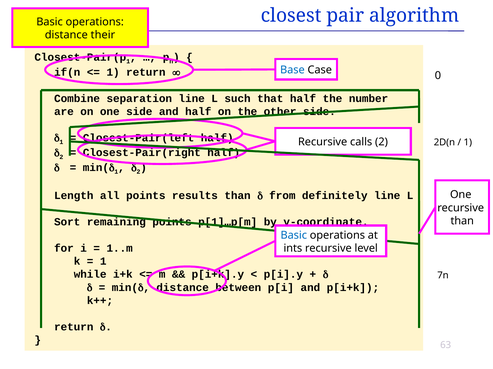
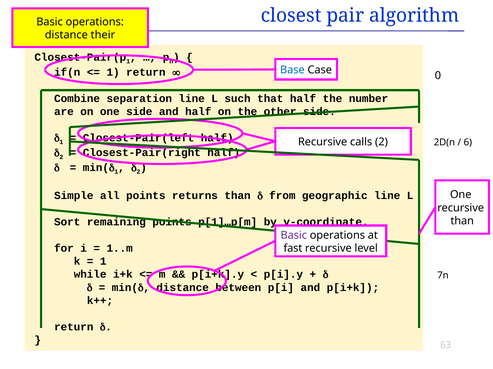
1 at (468, 143): 1 -> 6
Length: Length -> Simple
results: results -> returns
definitely: definitely -> geographic
Basic at (294, 236) colour: blue -> purple
ints: ints -> fast
